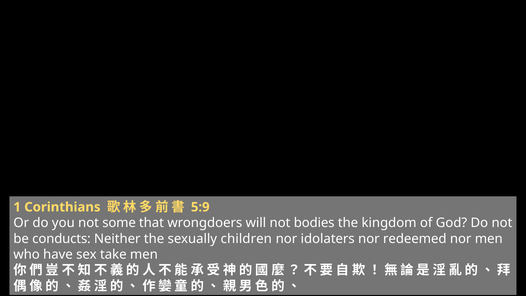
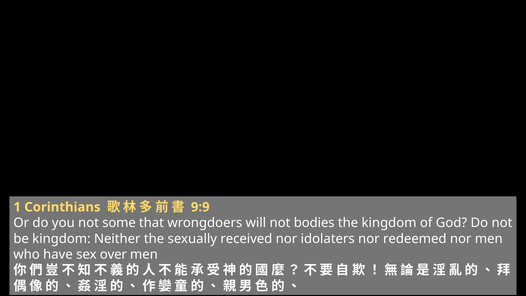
5:9: 5:9 -> 9:9
be conducts: conducts -> kingdom
children: children -> received
take: take -> over
